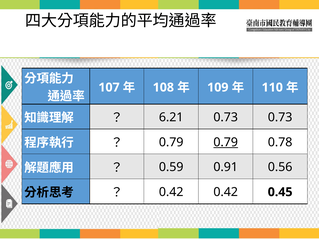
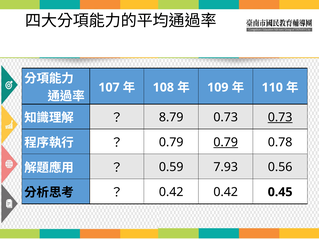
6.21: 6.21 -> 8.79
0.73 at (280, 117) underline: none -> present
0.91: 0.91 -> 7.93
